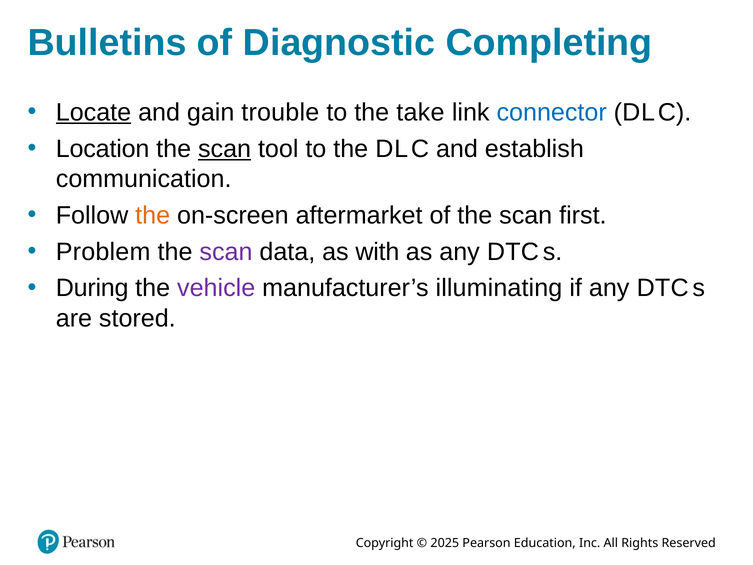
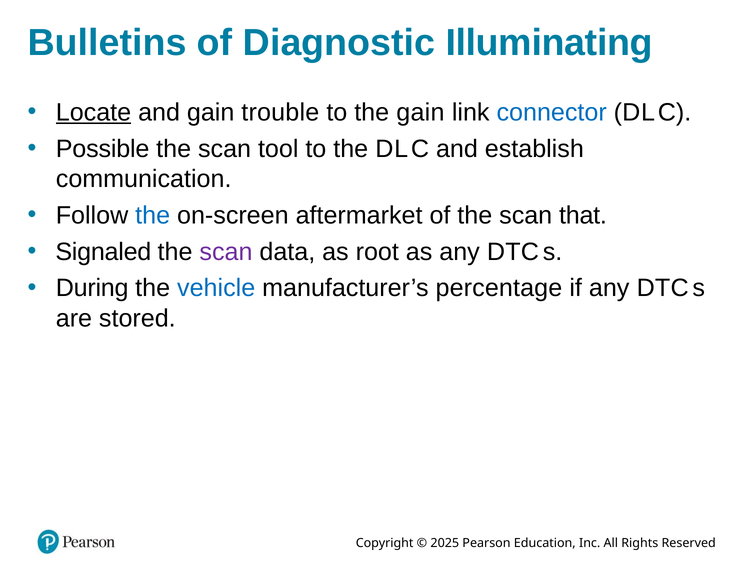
Completing: Completing -> Illuminating
the take: take -> gain
Location: Location -> Possible
scan at (225, 149) underline: present -> none
the at (153, 215) colour: orange -> blue
first: first -> that
Problem: Problem -> Signaled
with: with -> root
vehicle colour: purple -> blue
illuminating: illuminating -> percentage
